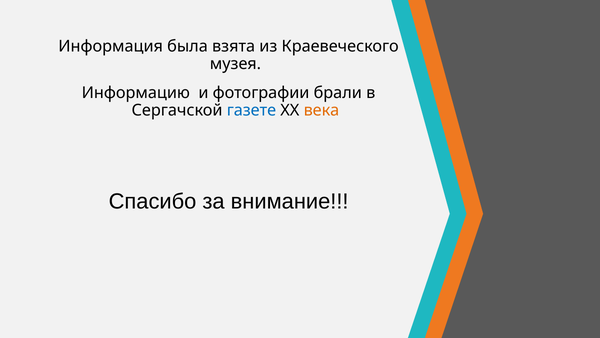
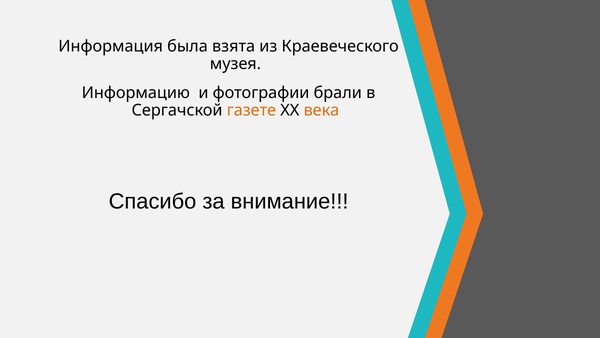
газете colour: blue -> orange
